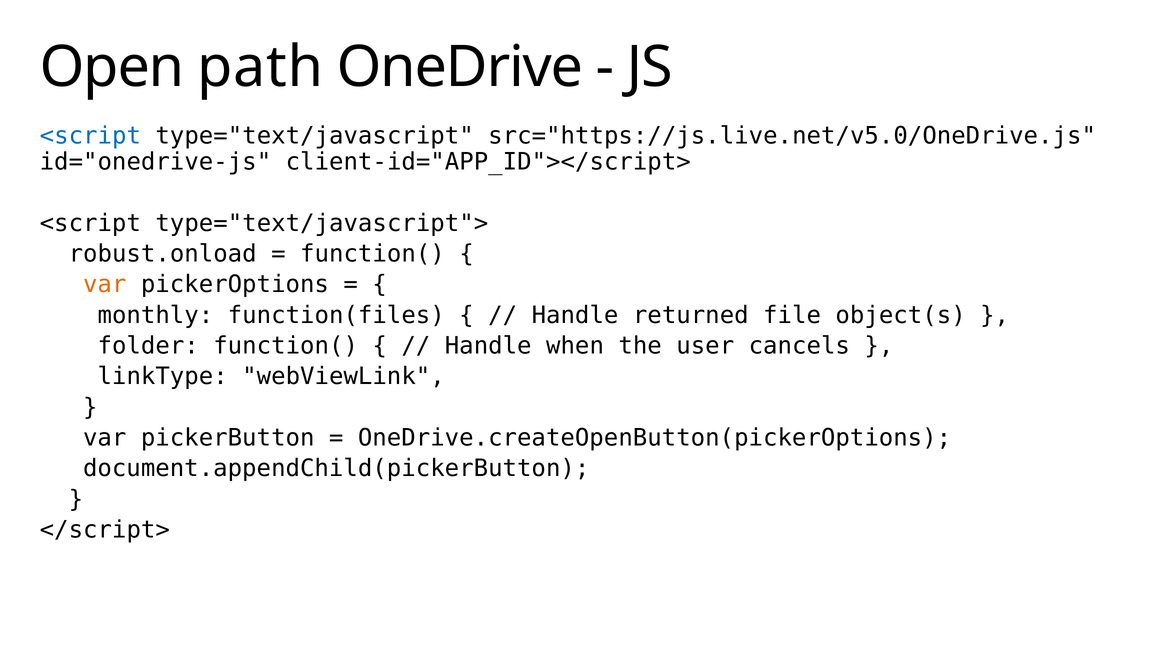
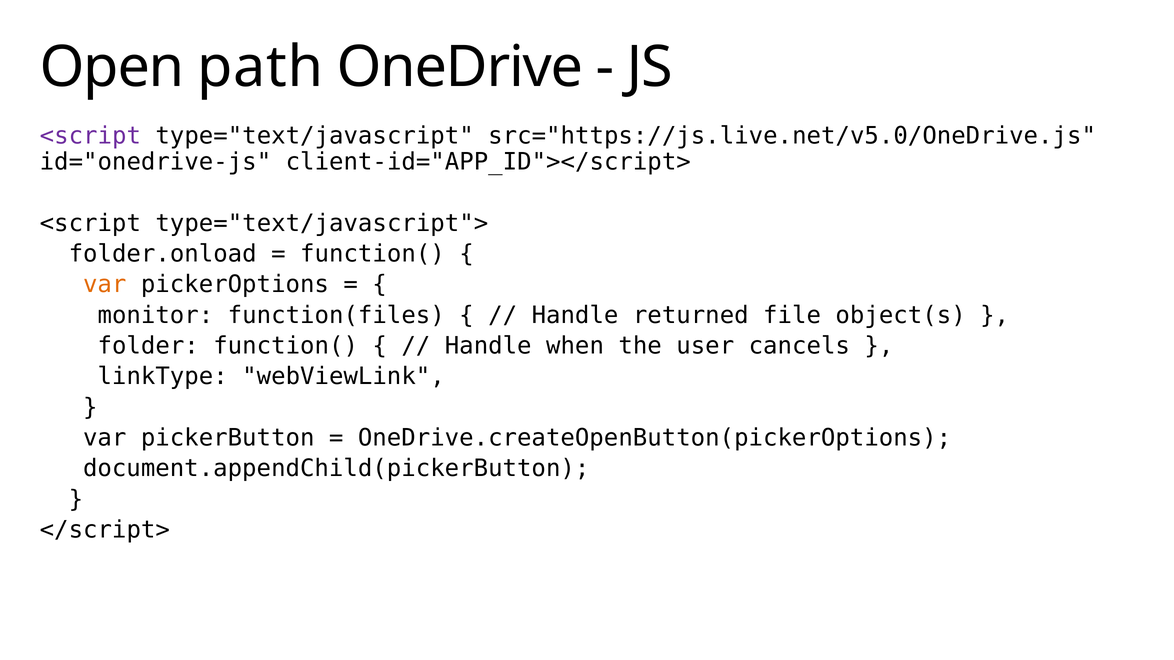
<script at (90, 136) colour: blue -> purple
robust.onload: robust.onload -> folder.onload
monthly: monthly -> monitor
